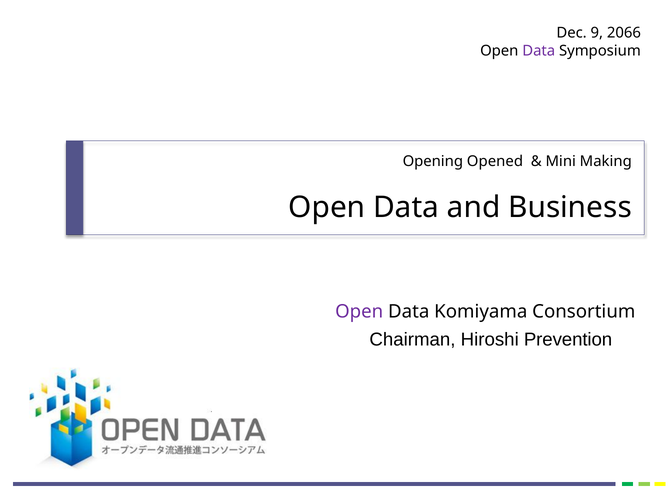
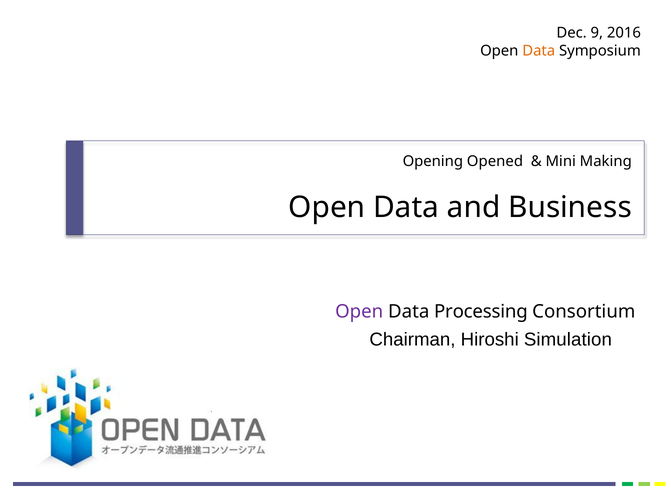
2066: 2066 -> 2016
Data at (539, 51) colour: purple -> orange
Komiyama: Komiyama -> Processing
Prevention: Prevention -> Simulation
